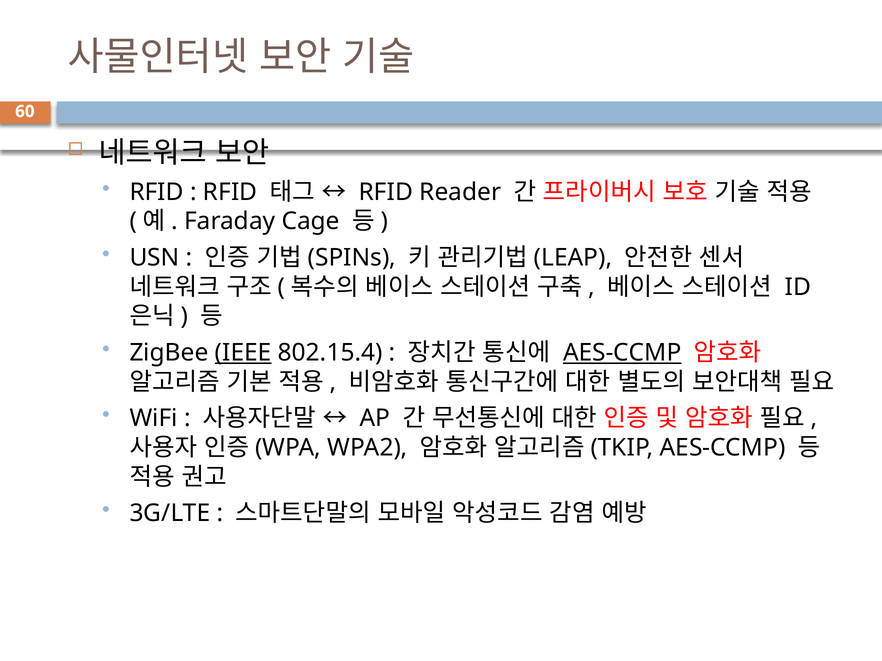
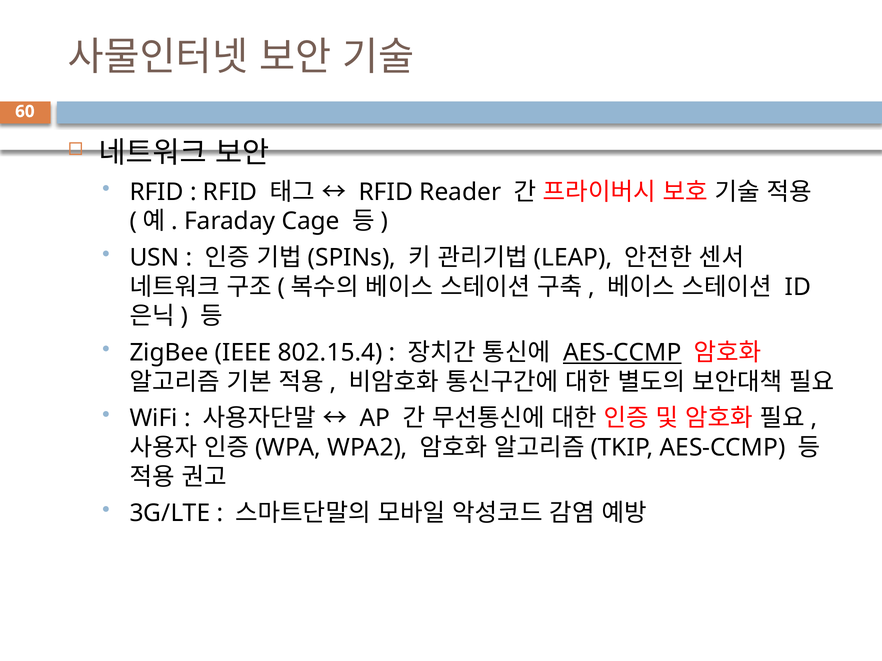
IEEE underline: present -> none
